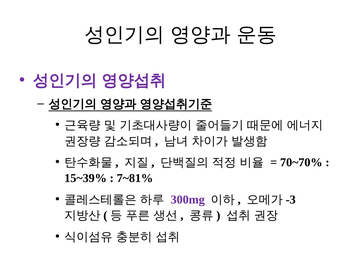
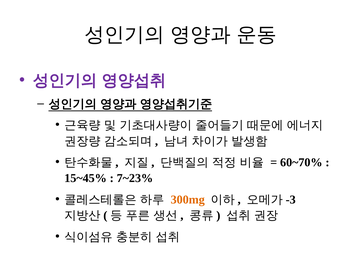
70~70%: 70~70% -> 60~70%
15~39%: 15~39% -> 15~45%
7~81%: 7~81% -> 7~23%
300mg colour: purple -> orange
